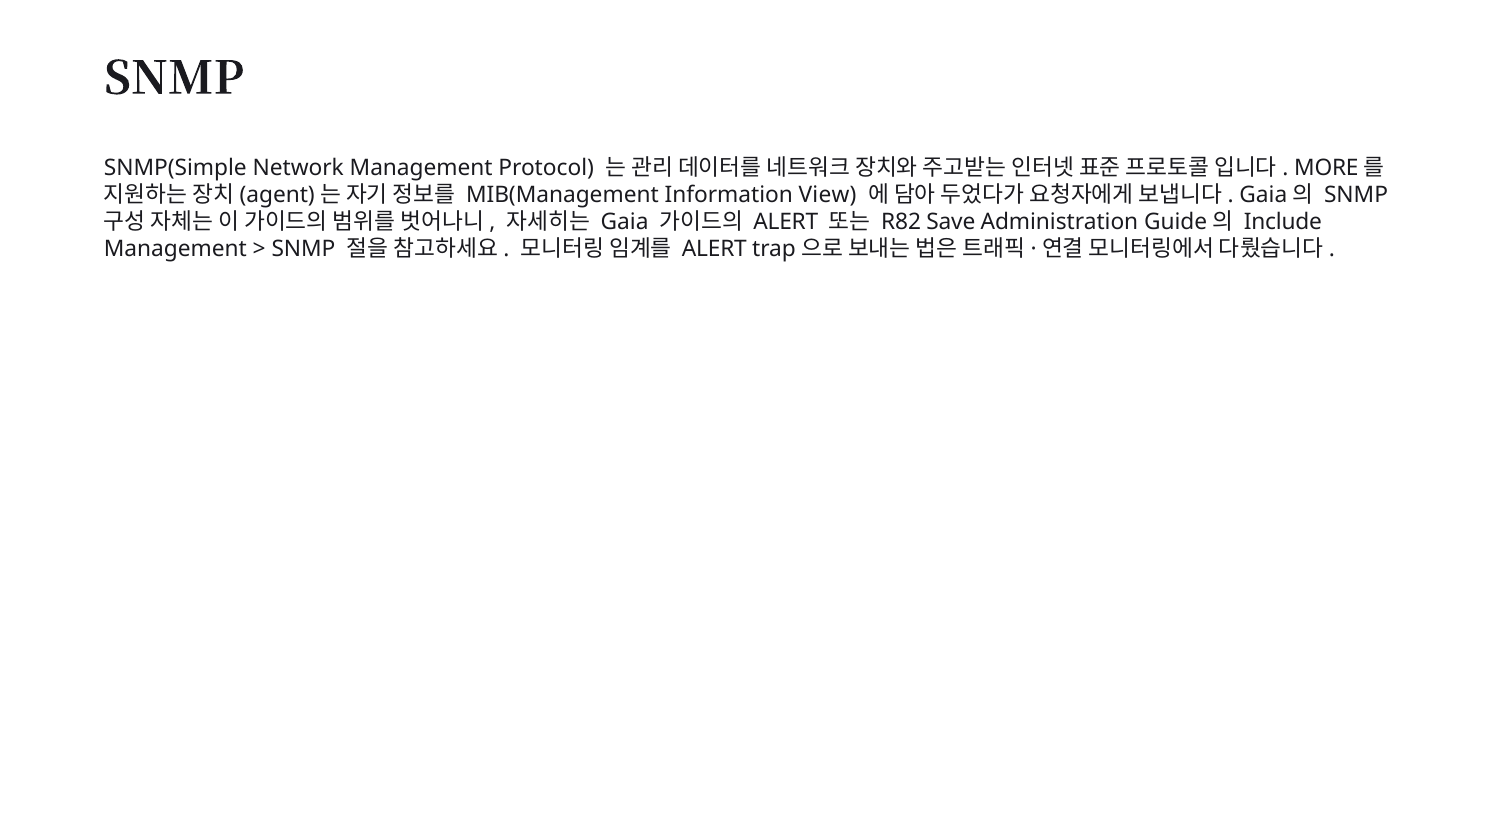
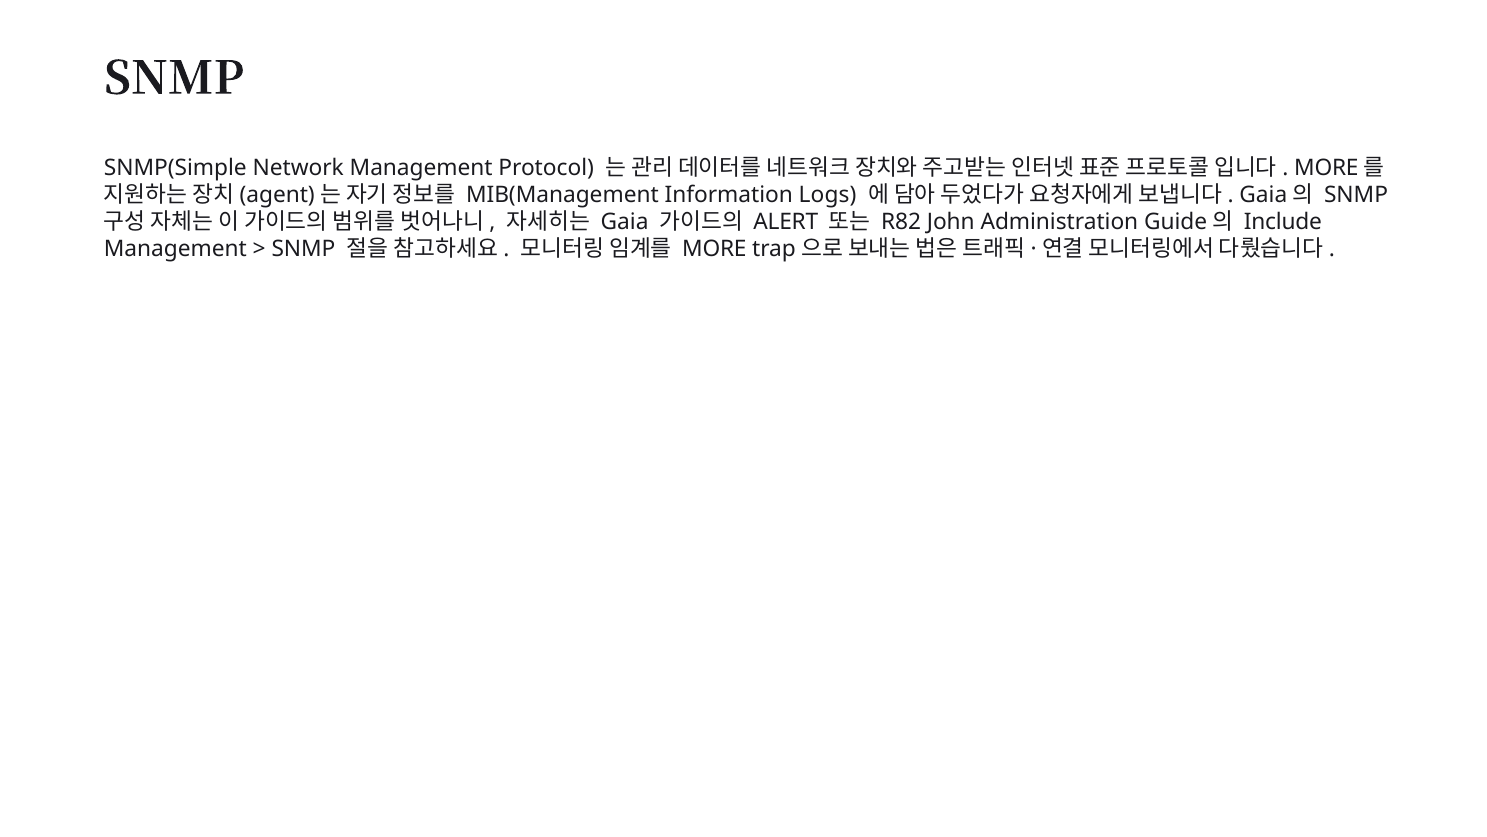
View: View -> Logs
Save: Save -> John
ALERT at (714, 249): ALERT -> MORE
